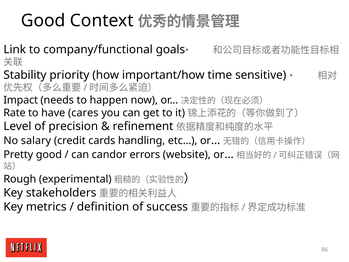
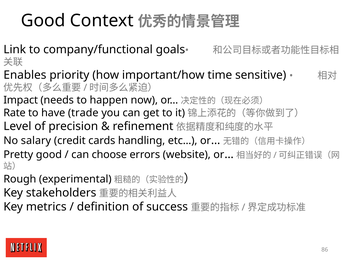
Stability: Stability -> Enables
cares: cares -> trade
candor: candor -> choose
